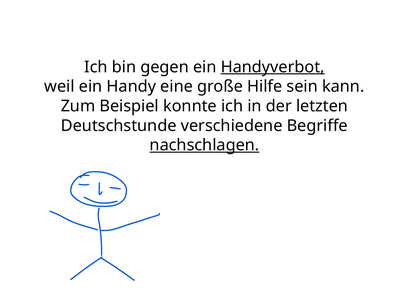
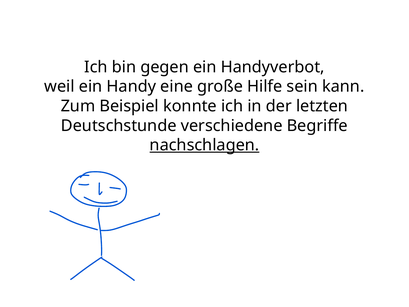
Handyverbot underline: present -> none
